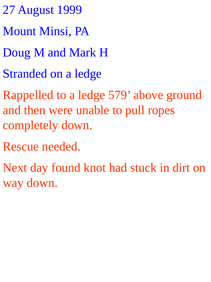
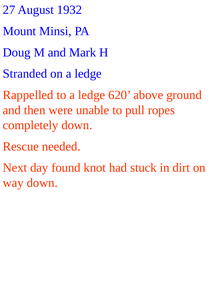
1999: 1999 -> 1932
579: 579 -> 620
